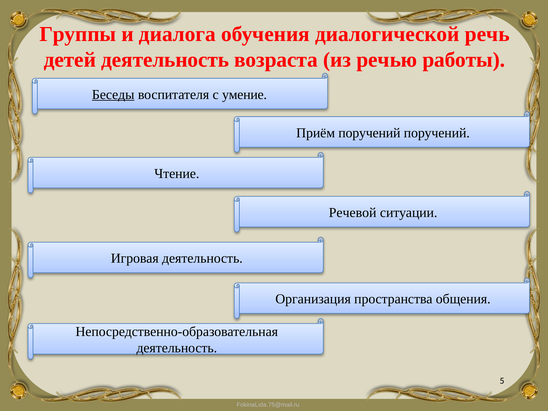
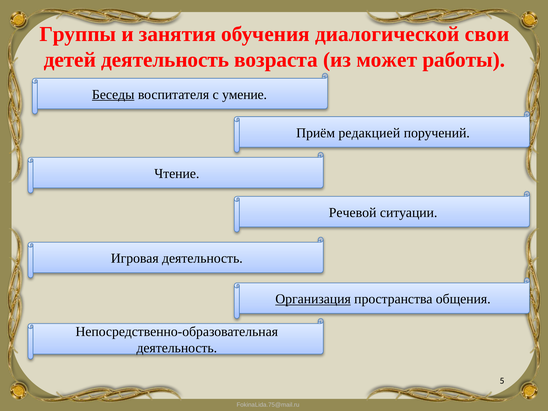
диалога: диалога -> занятия
речь: речь -> свои
речью: речью -> может
Приём поручений: поручений -> редакцией
Организация underline: none -> present
